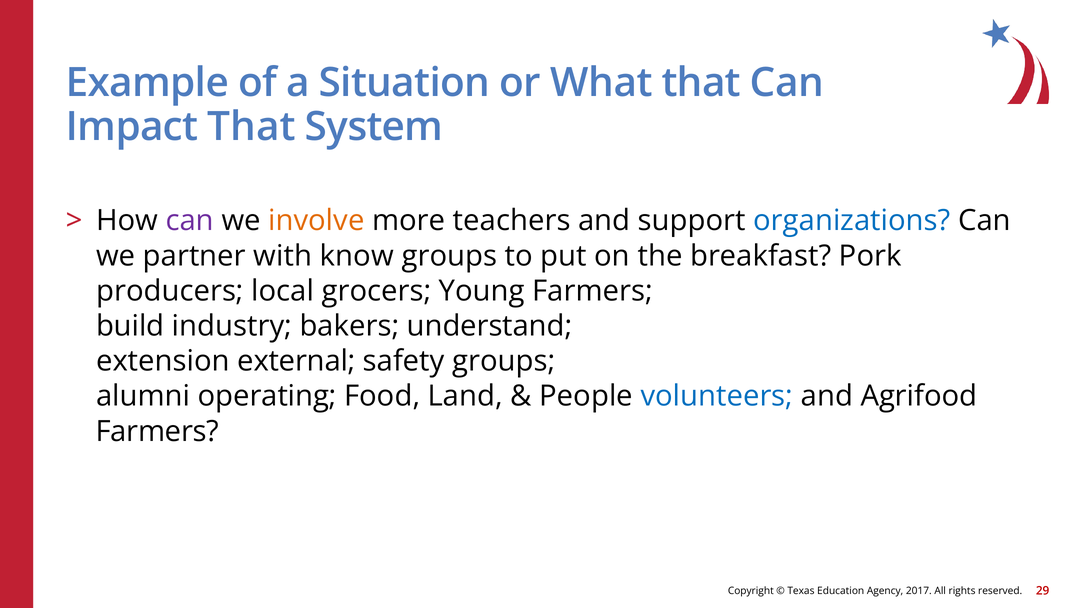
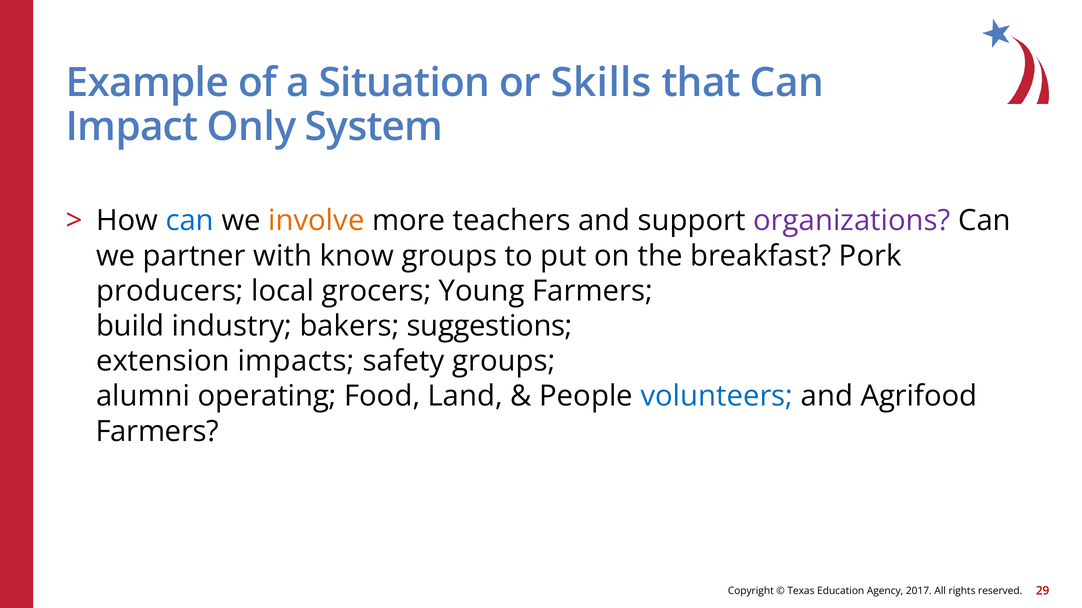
What: What -> Skills
Impact That: That -> Only
can at (190, 221) colour: purple -> blue
organizations colour: blue -> purple
understand: understand -> suggestions
external: external -> impacts
